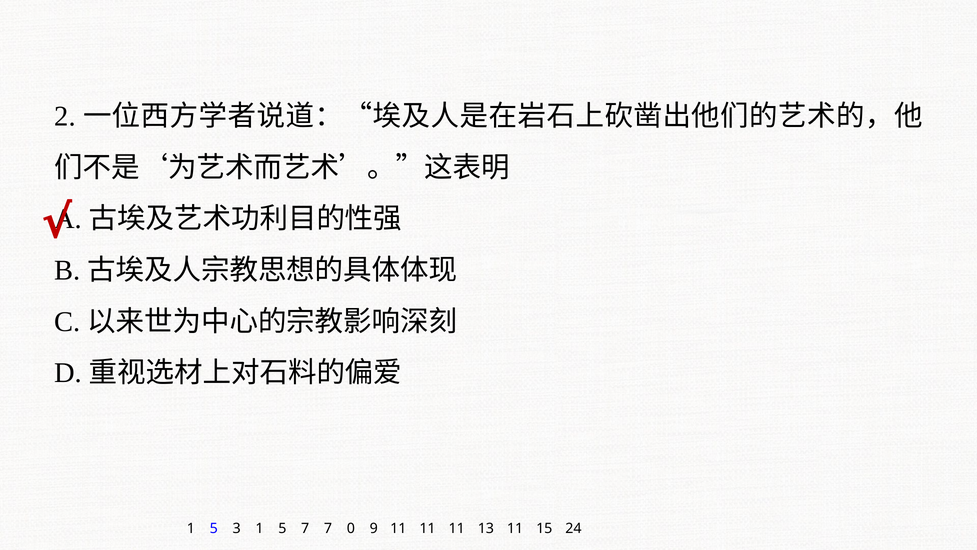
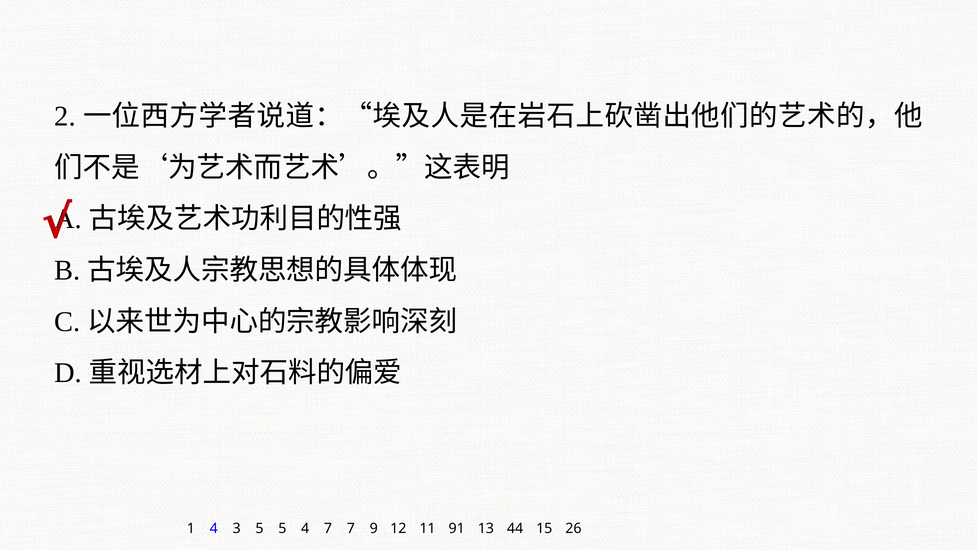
5 at (214, 528): 5 -> 4
3 1: 1 -> 5
5 7: 7 -> 4
7 0: 0 -> 7
9 11: 11 -> 12
11 at (457, 528): 11 -> 91
13 11: 11 -> 44
24: 24 -> 26
